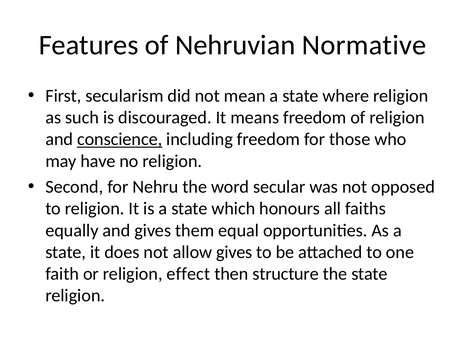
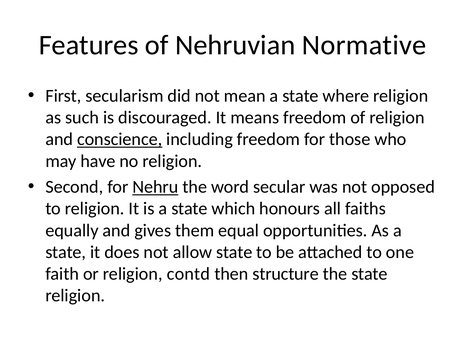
Nehru underline: none -> present
allow gives: gives -> state
effect: effect -> contd
